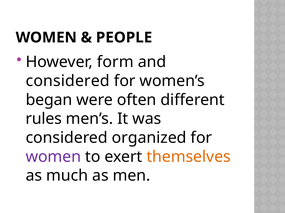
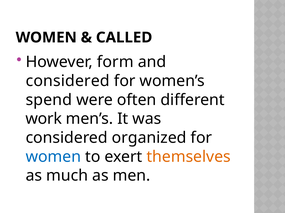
PEOPLE: PEOPLE -> CALLED
began: began -> spend
rules: rules -> work
women at (53, 157) colour: purple -> blue
